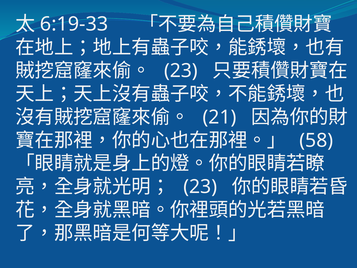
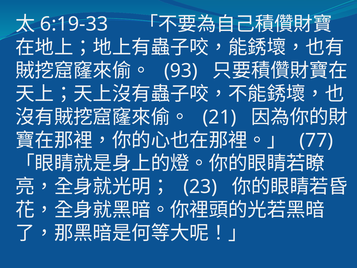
23 at (181, 71): 23 -> 93
58: 58 -> 77
